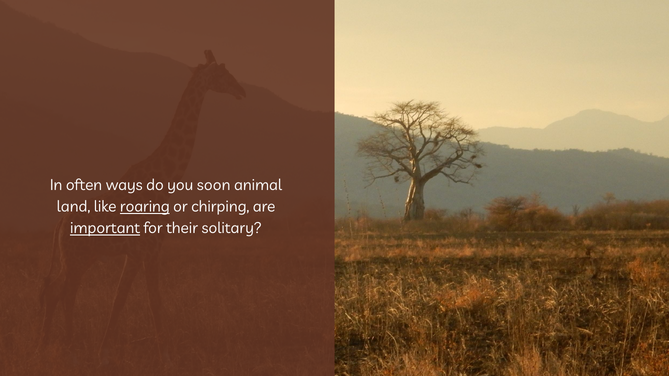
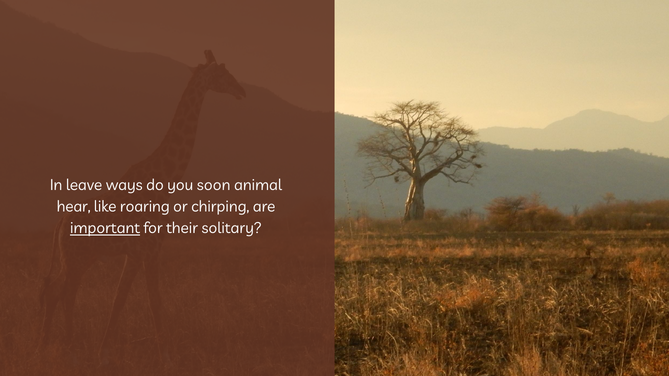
often: often -> leave
land: land -> hear
roaring underline: present -> none
